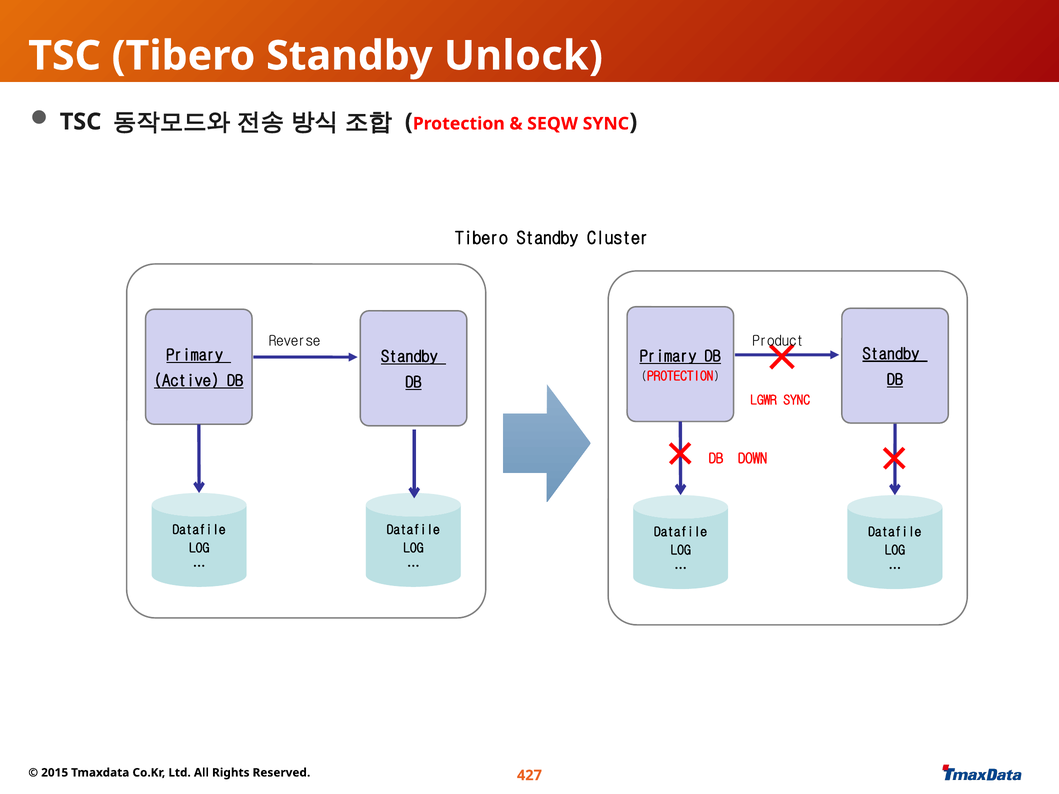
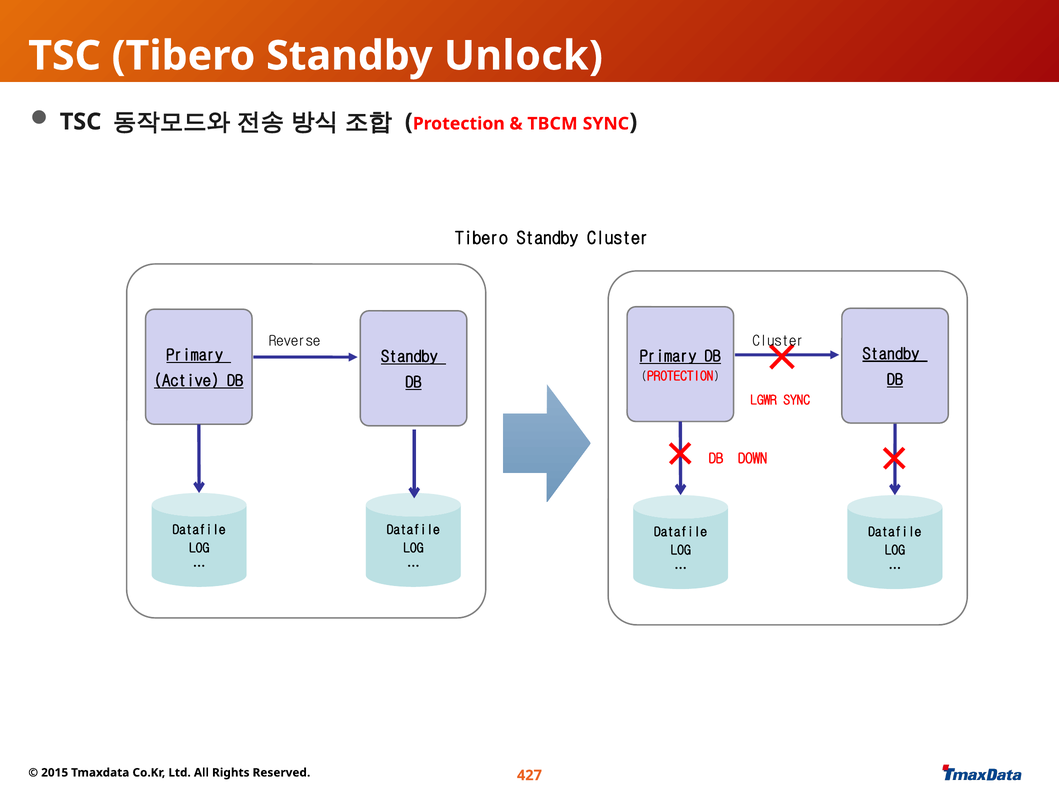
SEQW: SEQW -> TBCM
Product at (778, 341): Product -> Cluster
